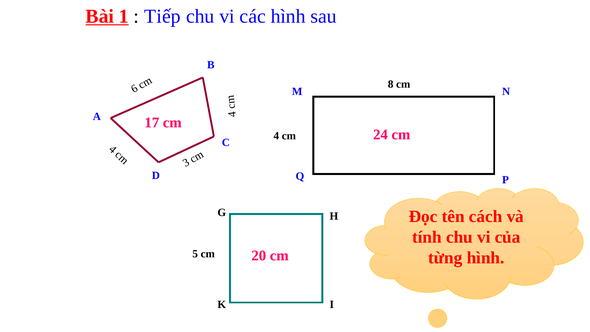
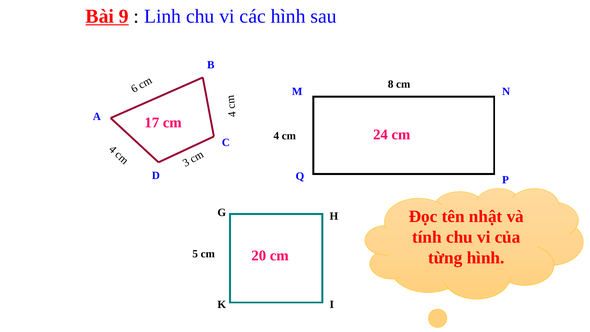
1: 1 -> 9
Tiếp: Tiếp -> Linh
cách: cách -> nhật
